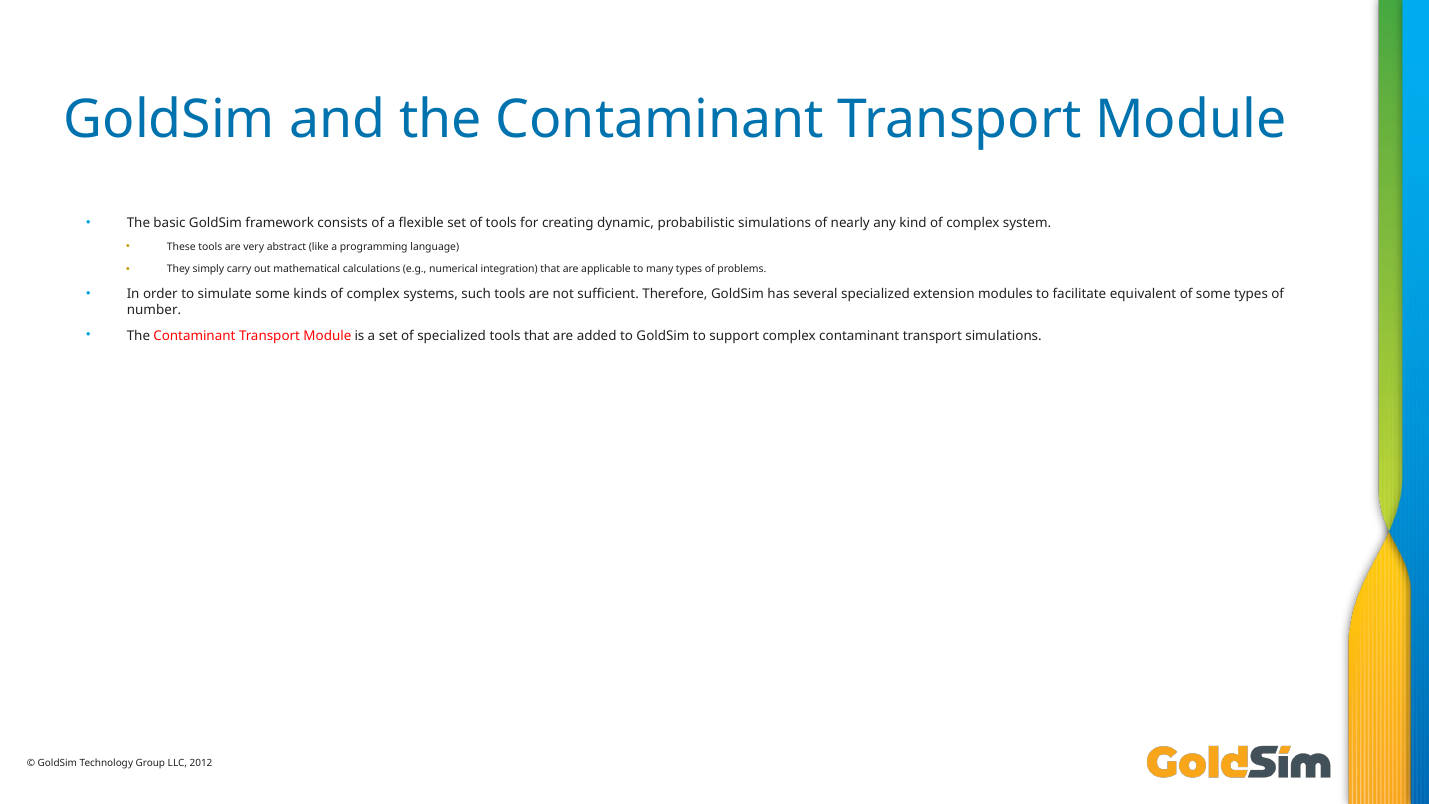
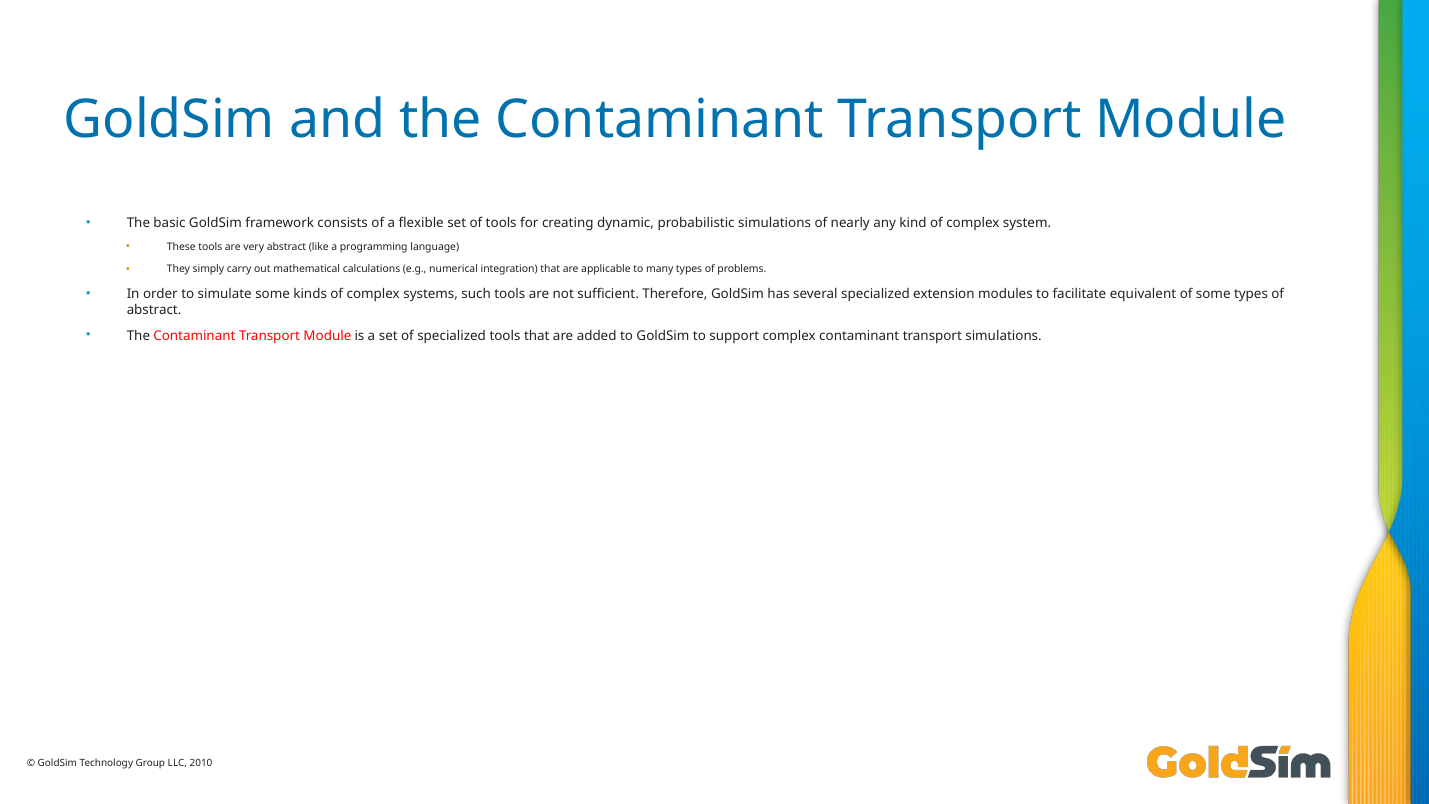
number at (154, 310): number -> abstract
2012: 2012 -> 2010
